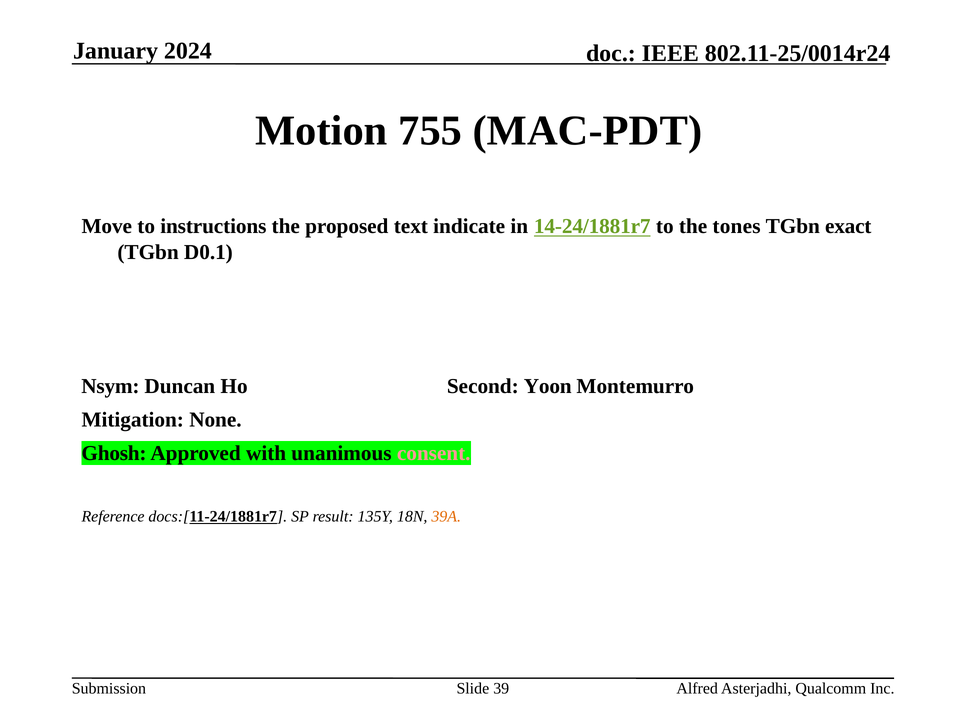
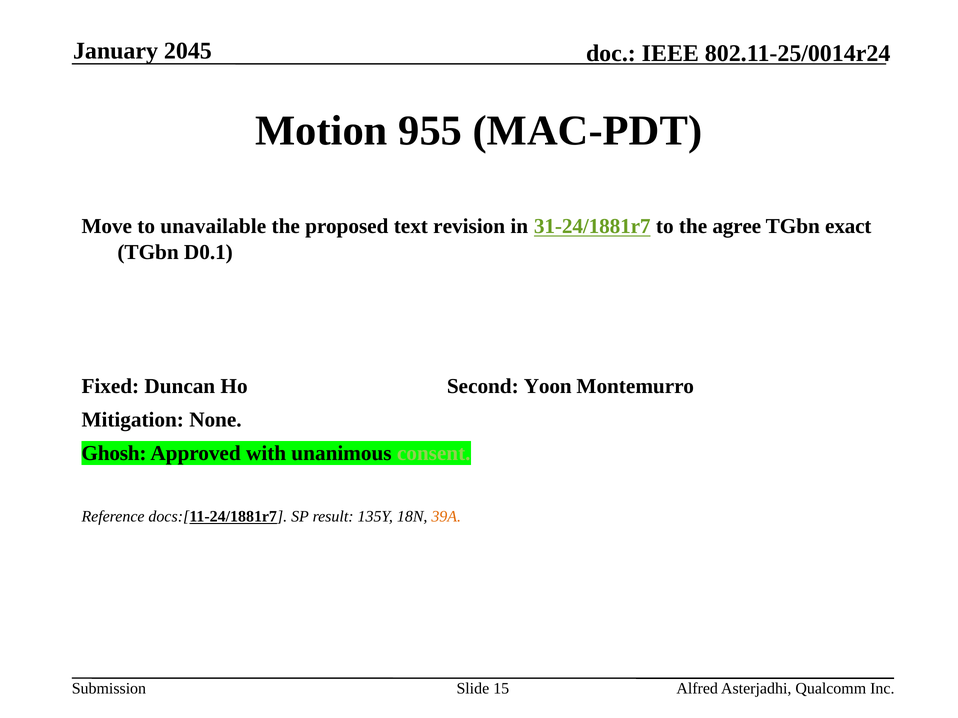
2024: 2024 -> 2045
755: 755 -> 955
instructions: instructions -> unavailable
indicate: indicate -> revision
14-24/1881r7: 14-24/1881r7 -> 31-24/1881r7
tones: tones -> agree
Nsym: Nsym -> Fixed
consent colour: pink -> light green
39: 39 -> 15
